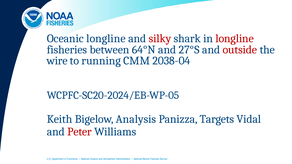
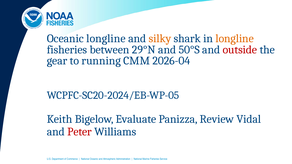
silky colour: red -> orange
longline at (235, 39) colour: red -> orange
64°N: 64°N -> 29°N
27°S: 27°S -> 50°S
wire: wire -> gear
2038-04: 2038-04 -> 2026-04
Analysis: Analysis -> Evaluate
Targets: Targets -> Review
